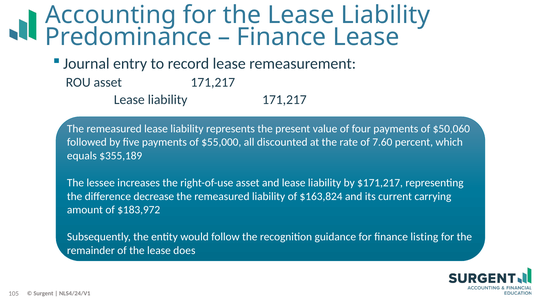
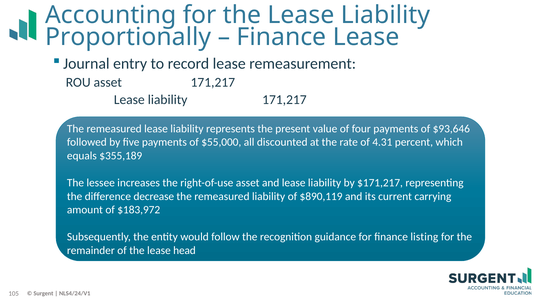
Predominance: Predominance -> Proportionally
$50,060: $50,060 -> $93,646
7.60: 7.60 -> 4.31
$163,824: $163,824 -> $890,119
does: does -> head
